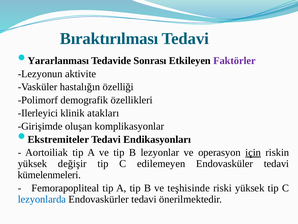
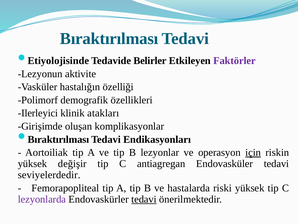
Yararlanması: Yararlanması -> Etiyolojisinde
Sonrası: Sonrası -> Belirler
Ekstremiteler at (58, 139): Ekstremiteler -> Bıraktırılması
edilemeyen: edilemeyen -> antiagregan
kümelenmeleri: kümelenmeleri -> seviyelerdedir
teşhisinde: teşhisinde -> hastalarda
lezyonlarda colour: blue -> purple
tedavi at (144, 199) underline: none -> present
